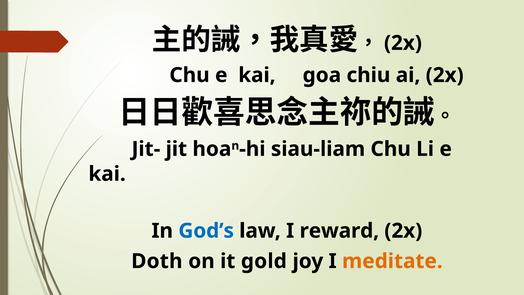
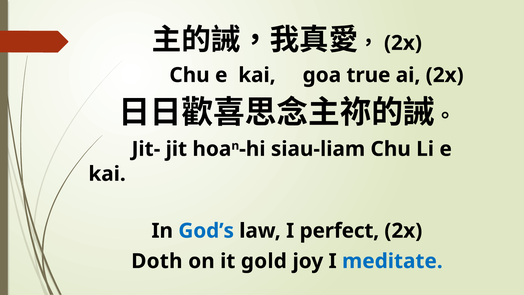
chiu: chiu -> true
reward: reward -> perfect
meditate colour: orange -> blue
